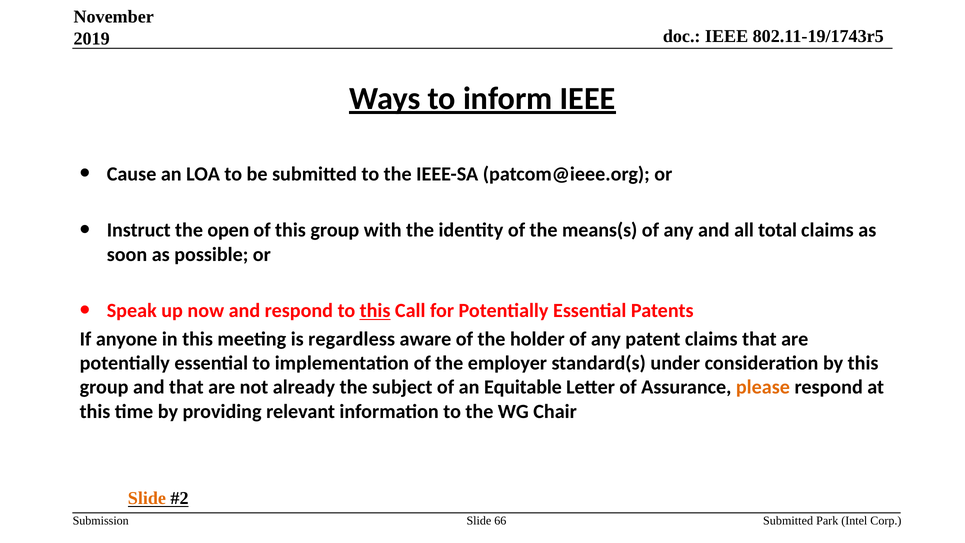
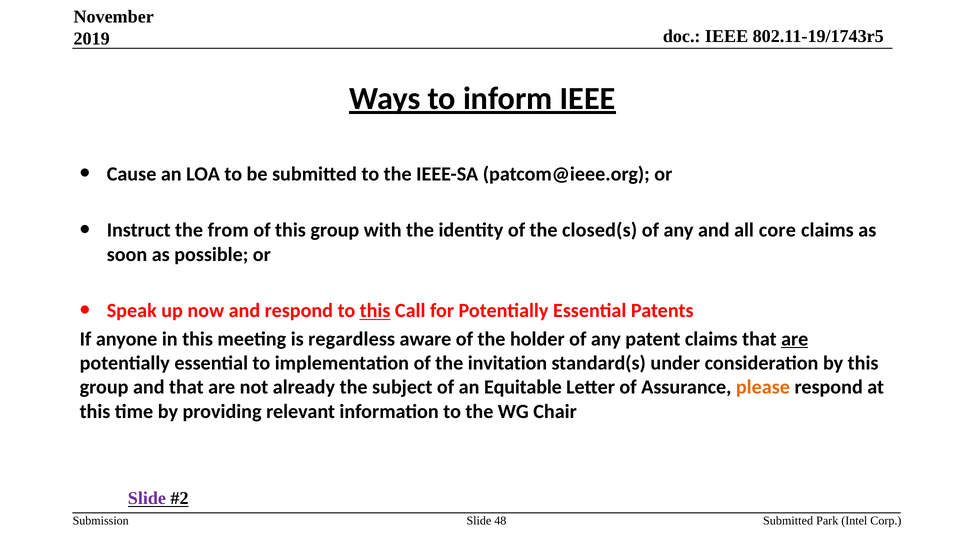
open: open -> from
means(s: means(s -> closed(s
total: total -> core
are at (795, 339) underline: none -> present
employer: employer -> invitation
Slide at (147, 498) colour: orange -> purple
66: 66 -> 48
